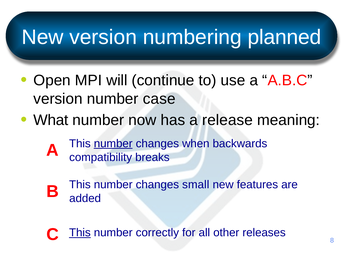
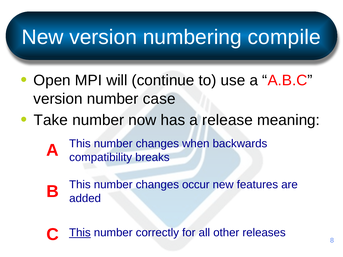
planned: planned -> compile
What: What -> Take
number at (113, 144) underline: present -> none
small: small -> occur
